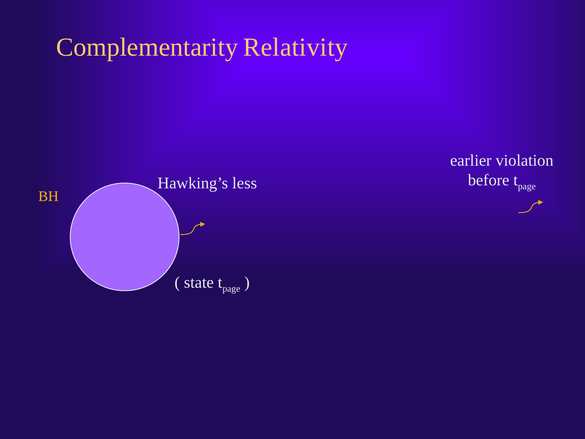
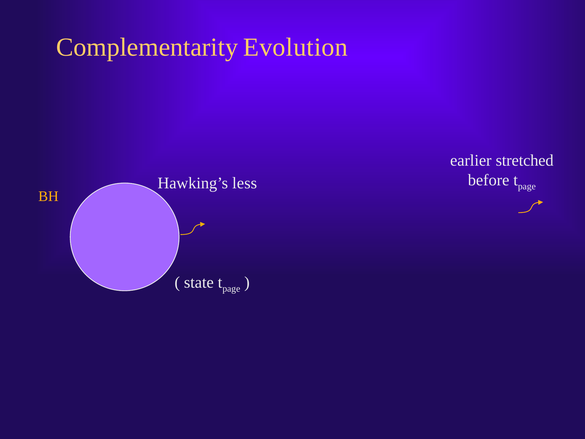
Relativity: Relativity -> Evolution
violation: violation -> stretched
